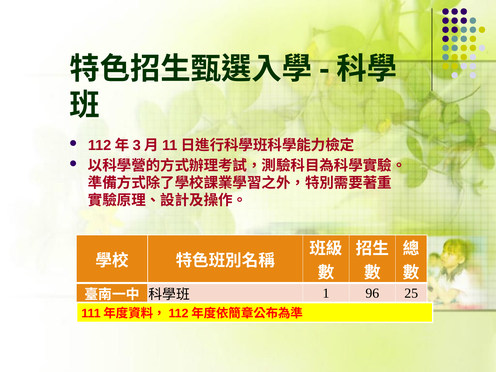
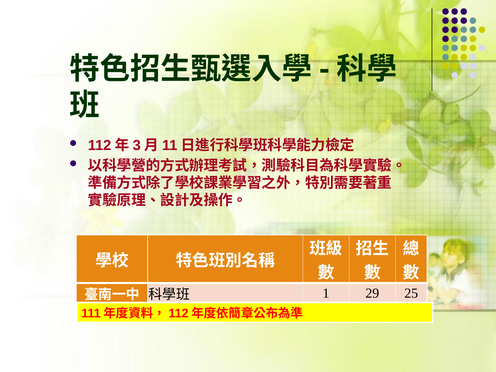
96: 96 -> 29
